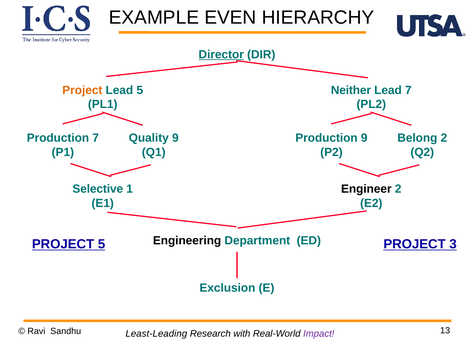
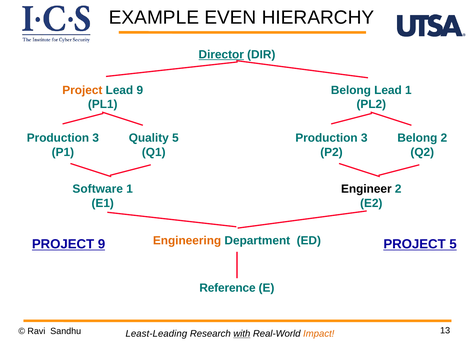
Lead 5: 5 -> 9
Neither at (351, 90): Neither -> Belong
Lead 7: 7 -> 1
7 at (96, 138): 7 -> 3
Quality 9: 9 -> 5
9 at (364, 138): 9 -> 3
Selective: Selective -> Software
Engineering colour: black -> orange
PROJECT 5: 5 -> 9
PROJECT 3: 3 -> 5
Exclusion: Exclusion -> Reference
with underline: none -> present
Impact colour: purple -> orange
